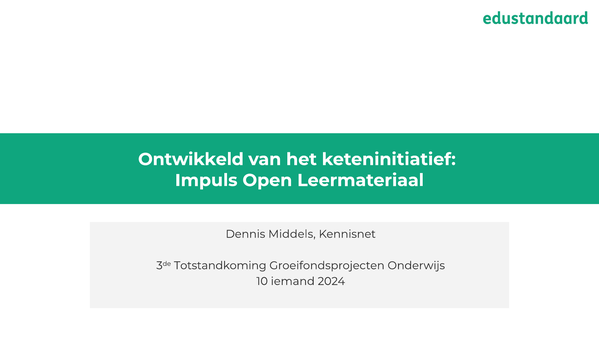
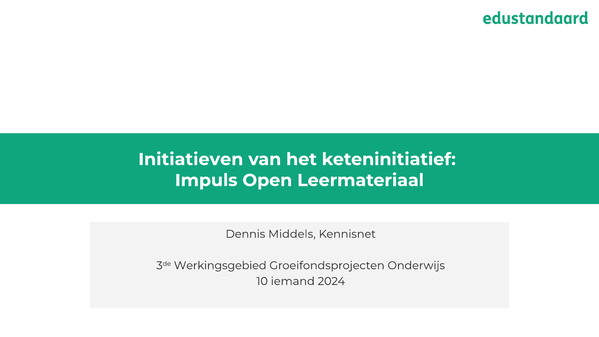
Ontwikkeld: Ontwikkeld -> Initiatieven
Totstandkoming: Totstandkoming -> Werkingsgebied
